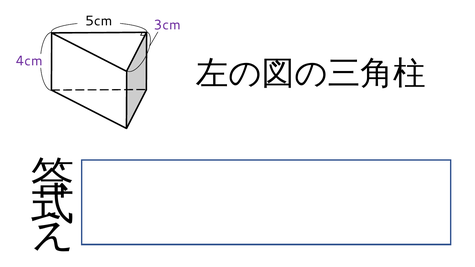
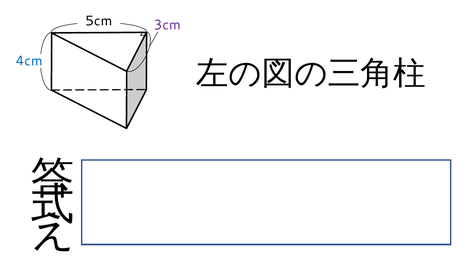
4cm colour: purple -> blue
